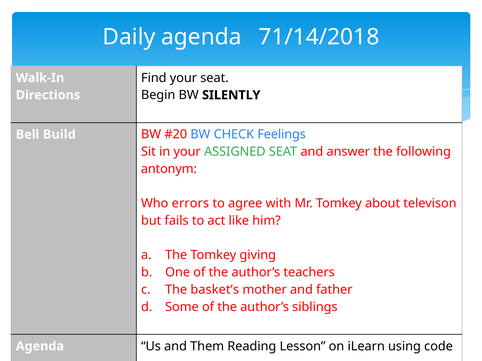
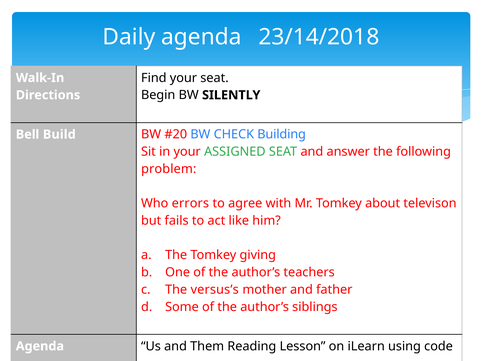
71/14/2018: 71/14/2018 -> 23/14/2018
Feelings: Feelings -> Building
antonym: antonym -> problem
basket’s: basket’s -> versus’s
